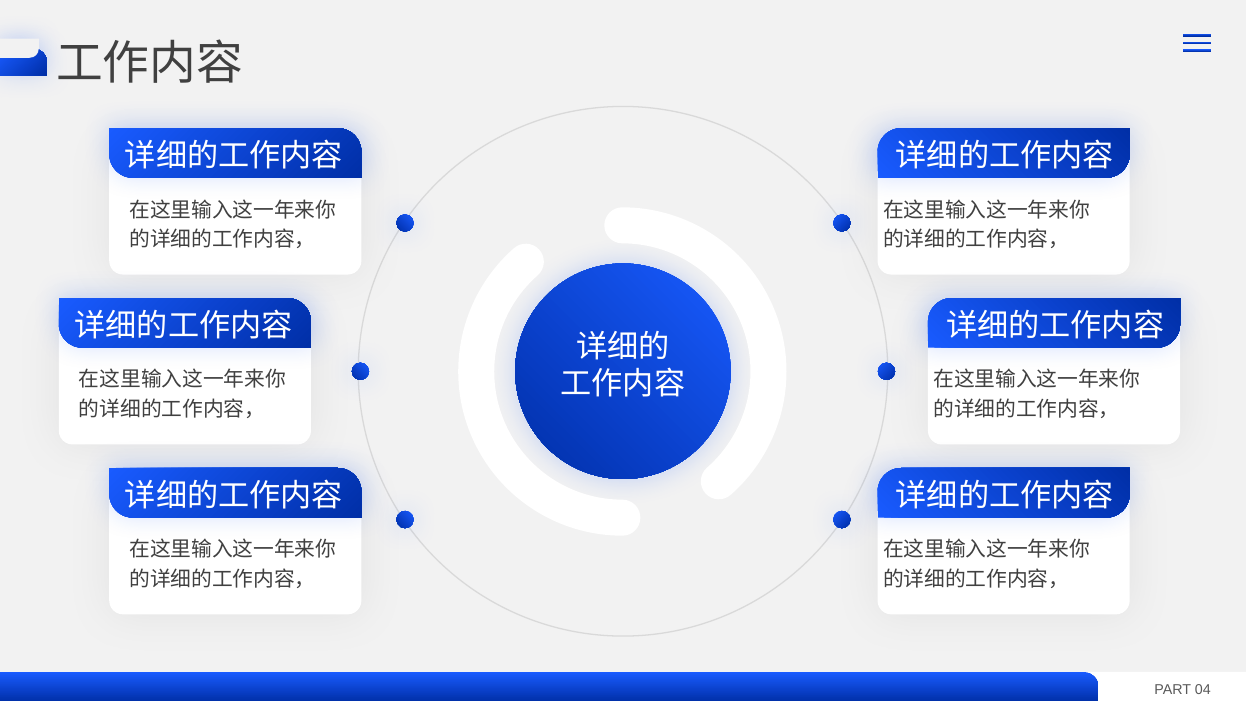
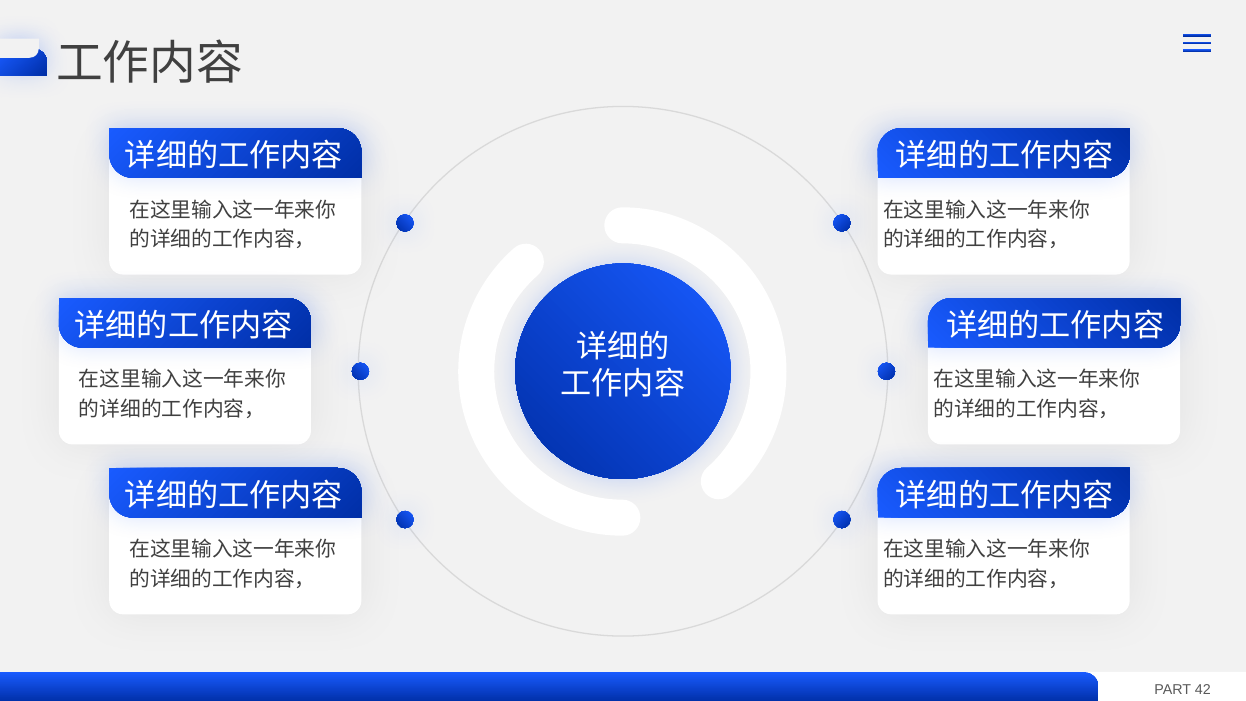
04: 04 -> 42
